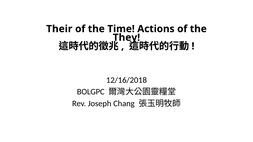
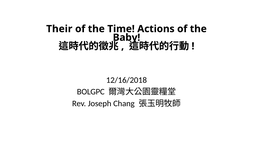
They: They -> Baby
